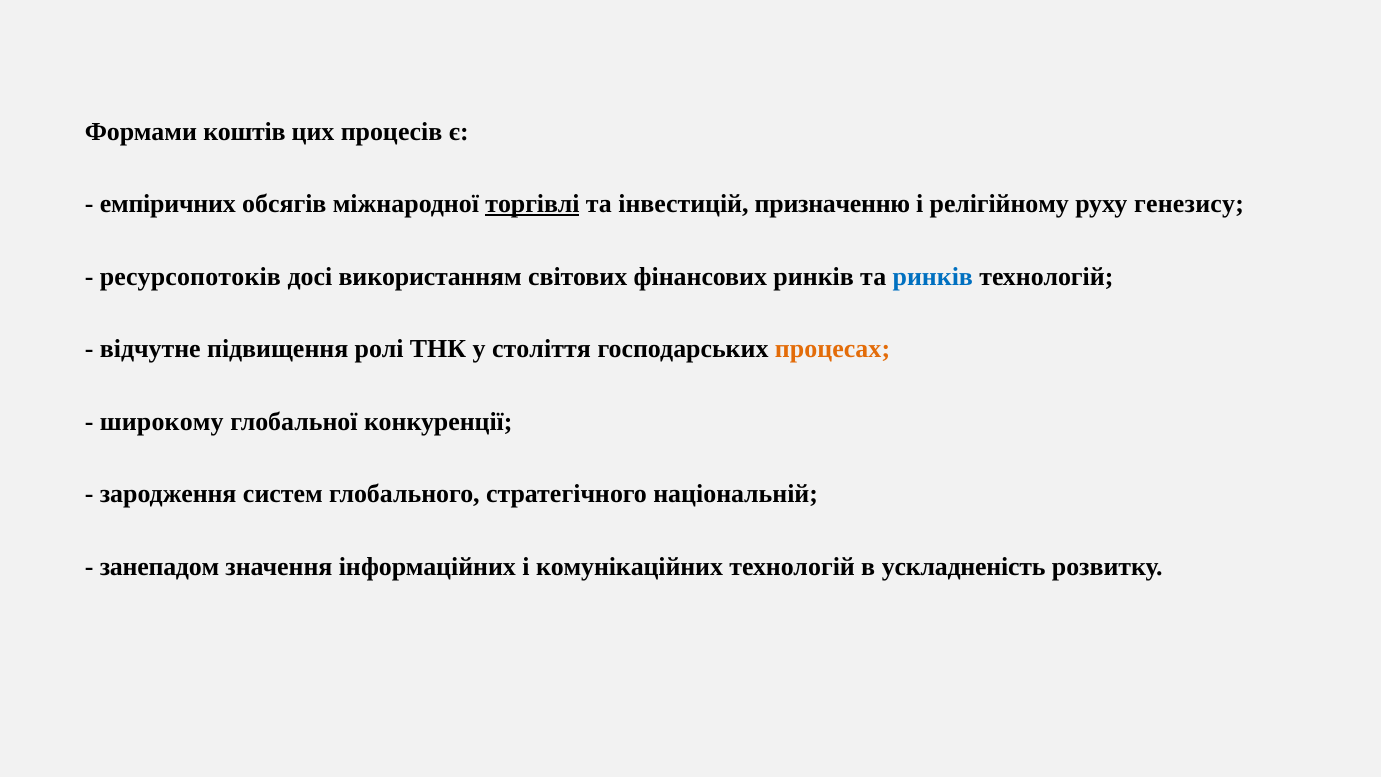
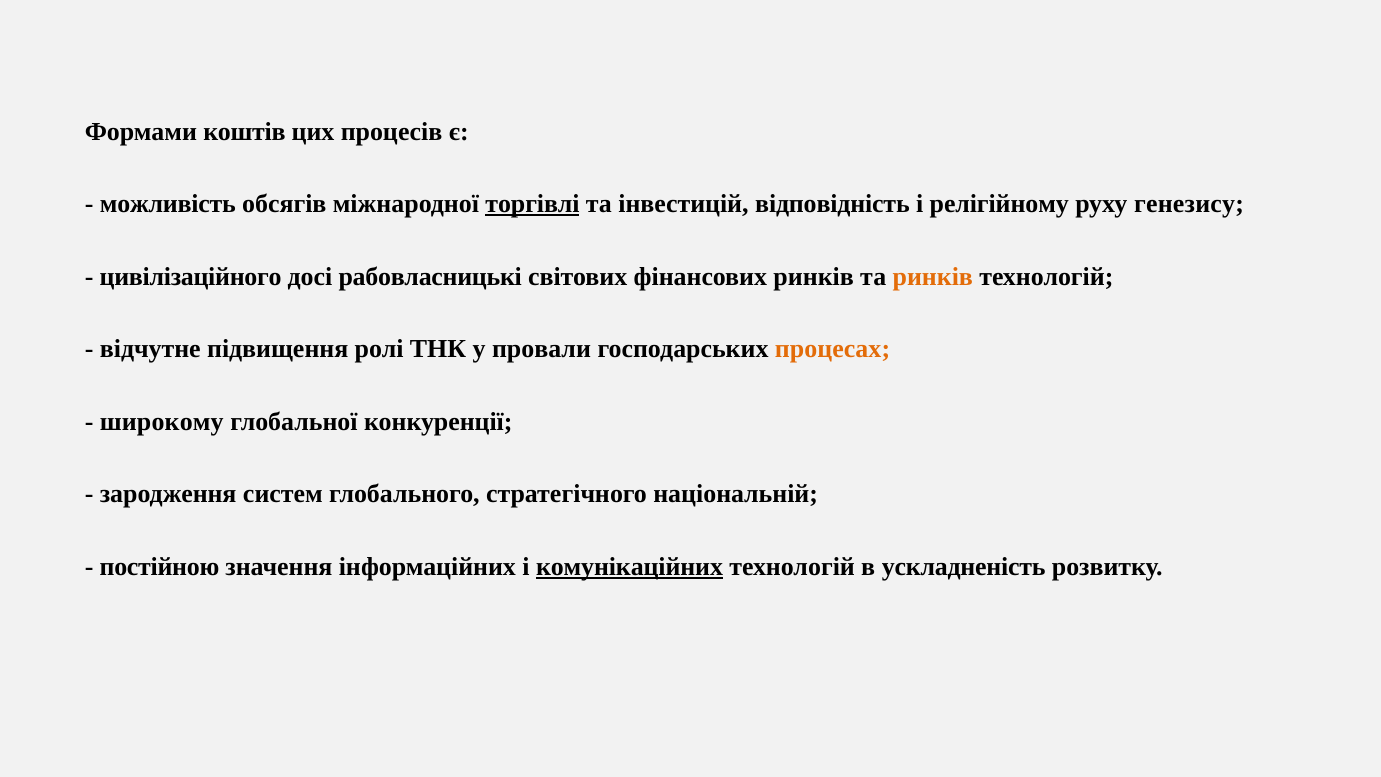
емпіричних: емпіричних -> можливість
призначенню: призначенню -> відповідність
ресурсопотоків: ресурсопотоків -> цивілізаційного
використанням: використанням -> рабовласницькі
ринків at (933, 277) colour: blue -> orange
століття: століття -> провали
занепадом: занепадом -> постійною
комунікаційних underline: none -> present
